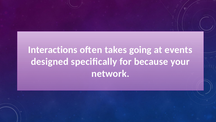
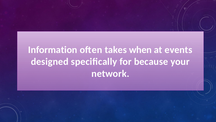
Interactions: Interactions -> Information
going: going -> when
